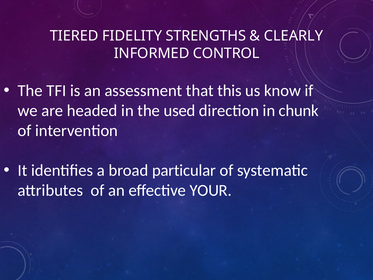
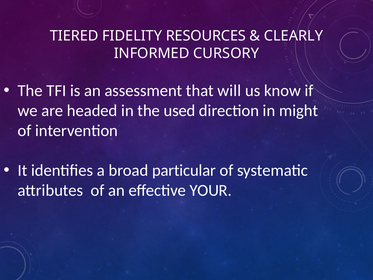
STRENGTHS: STRENGTHS -> RESOURCES
CONTROL: CONTROL -> CURSORY
this: this -> will
chunk: chunk -> might
